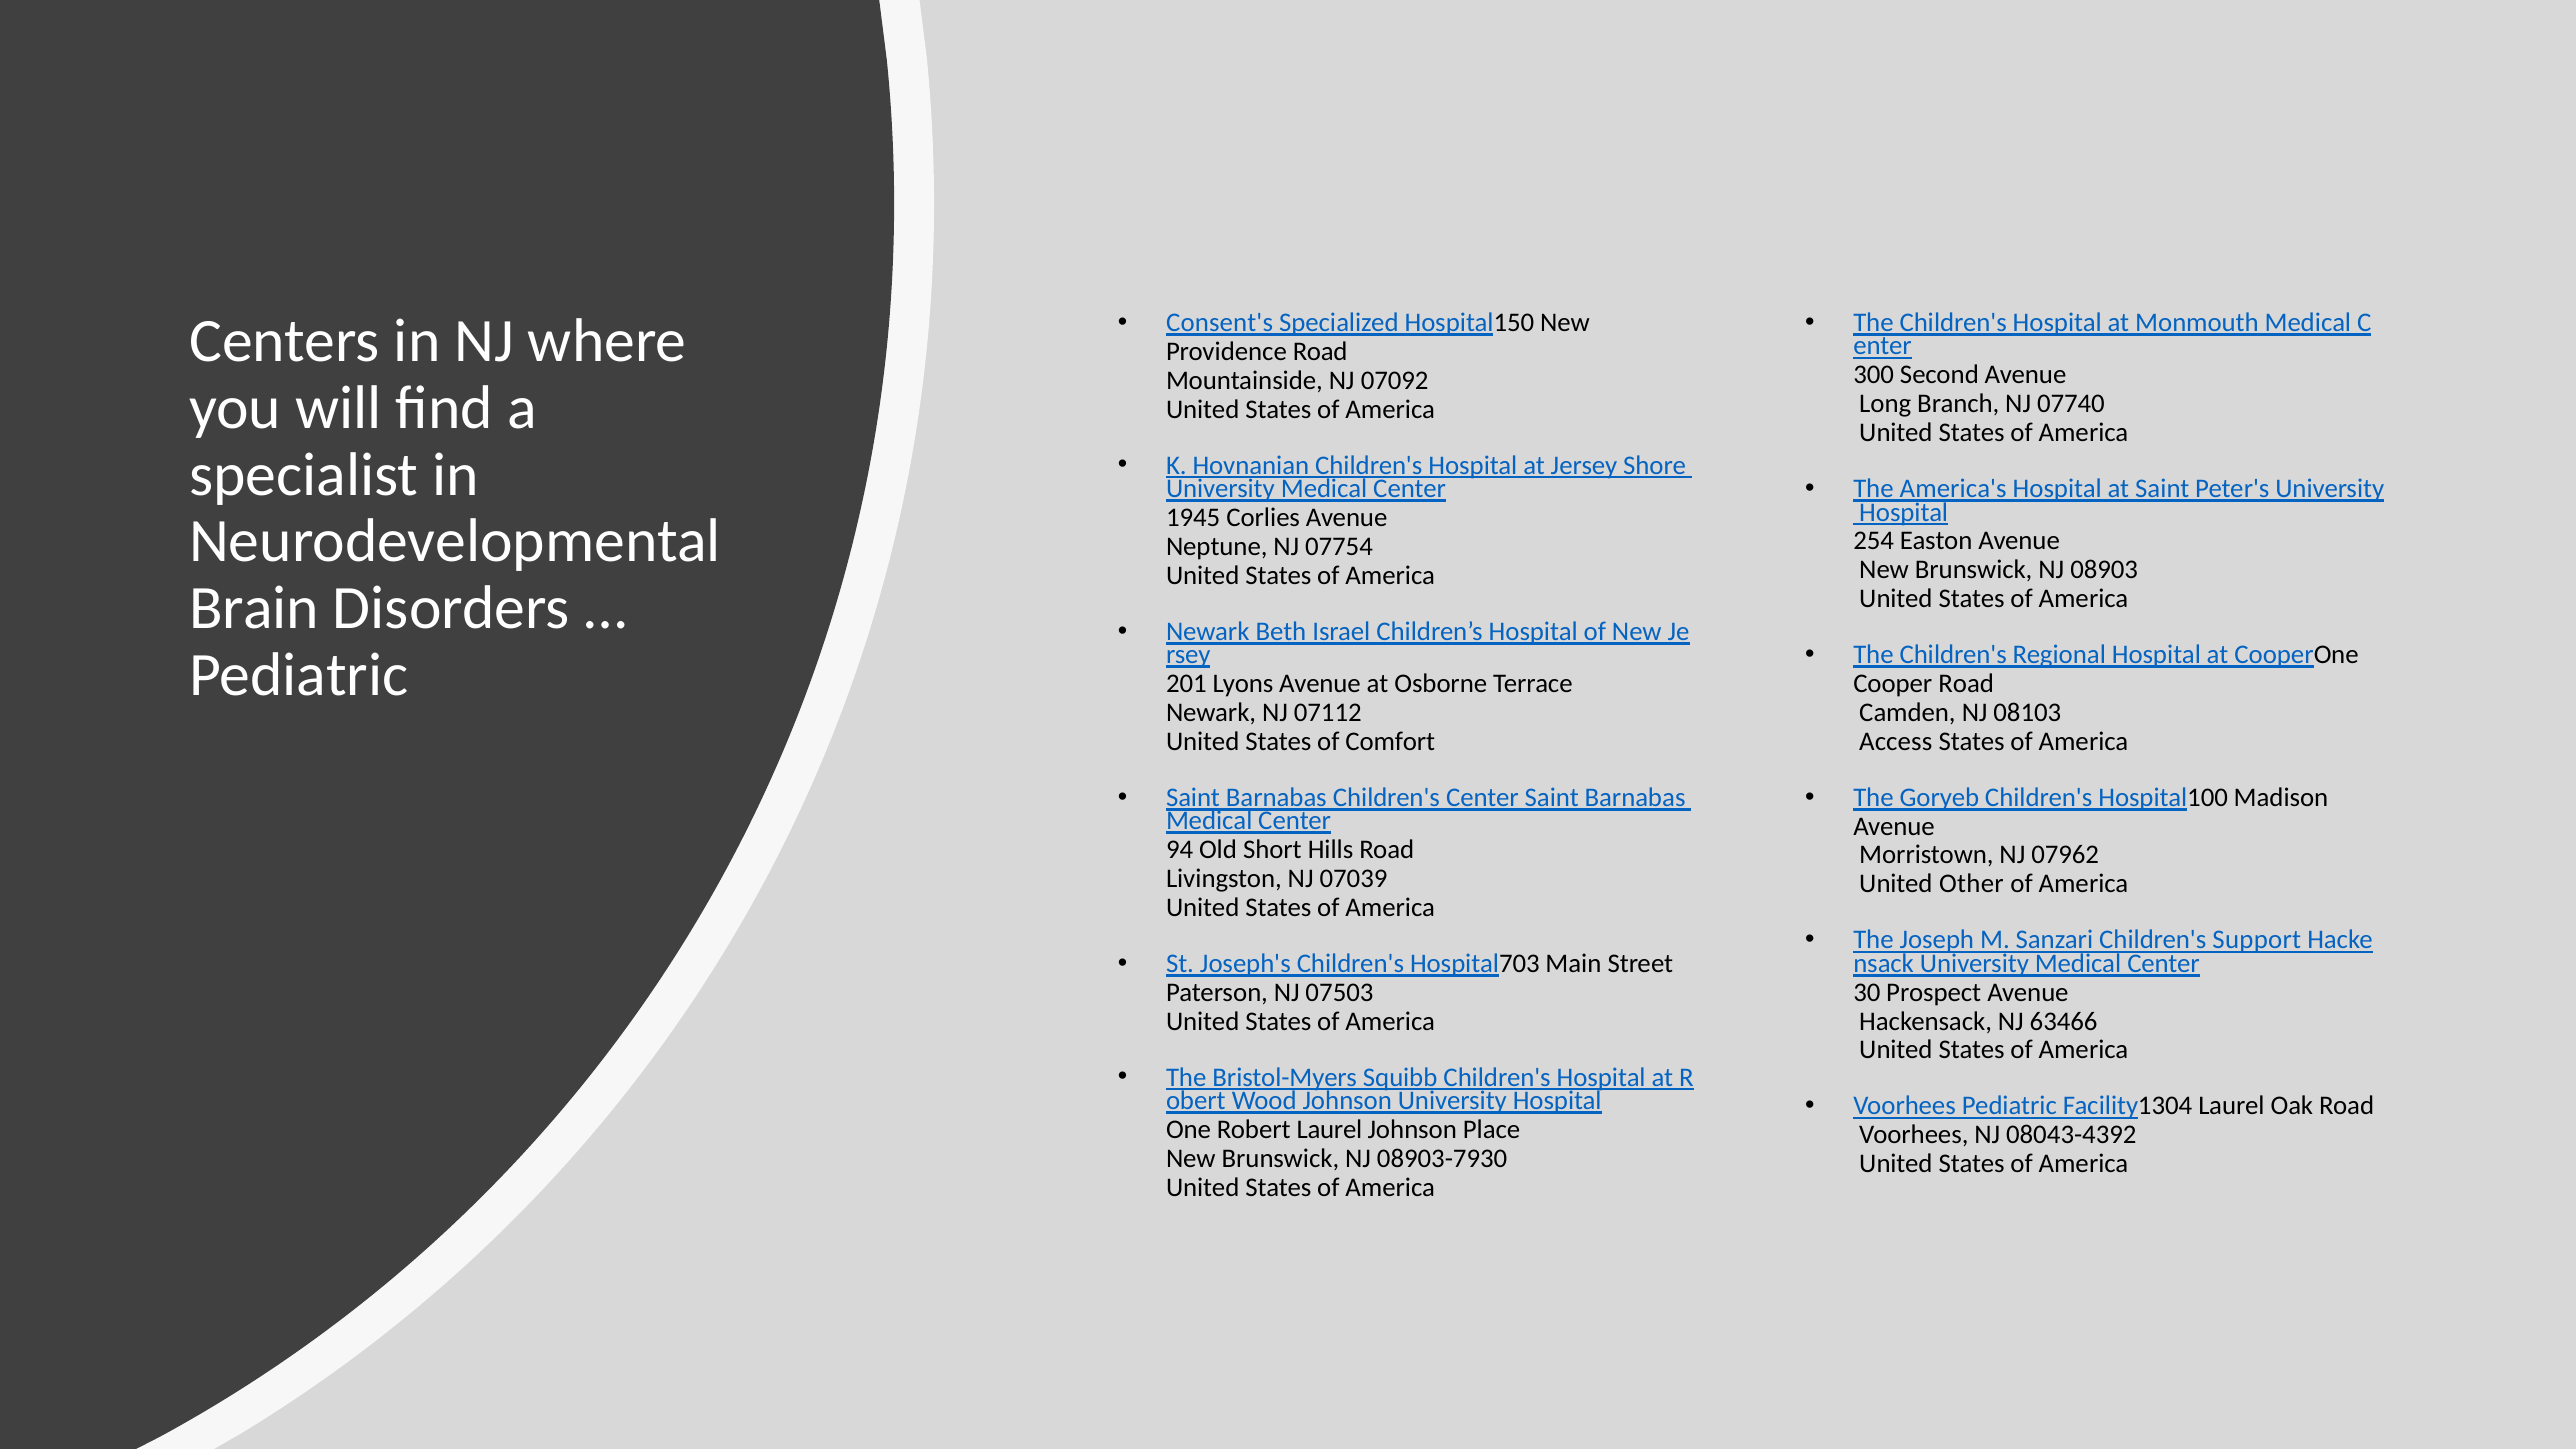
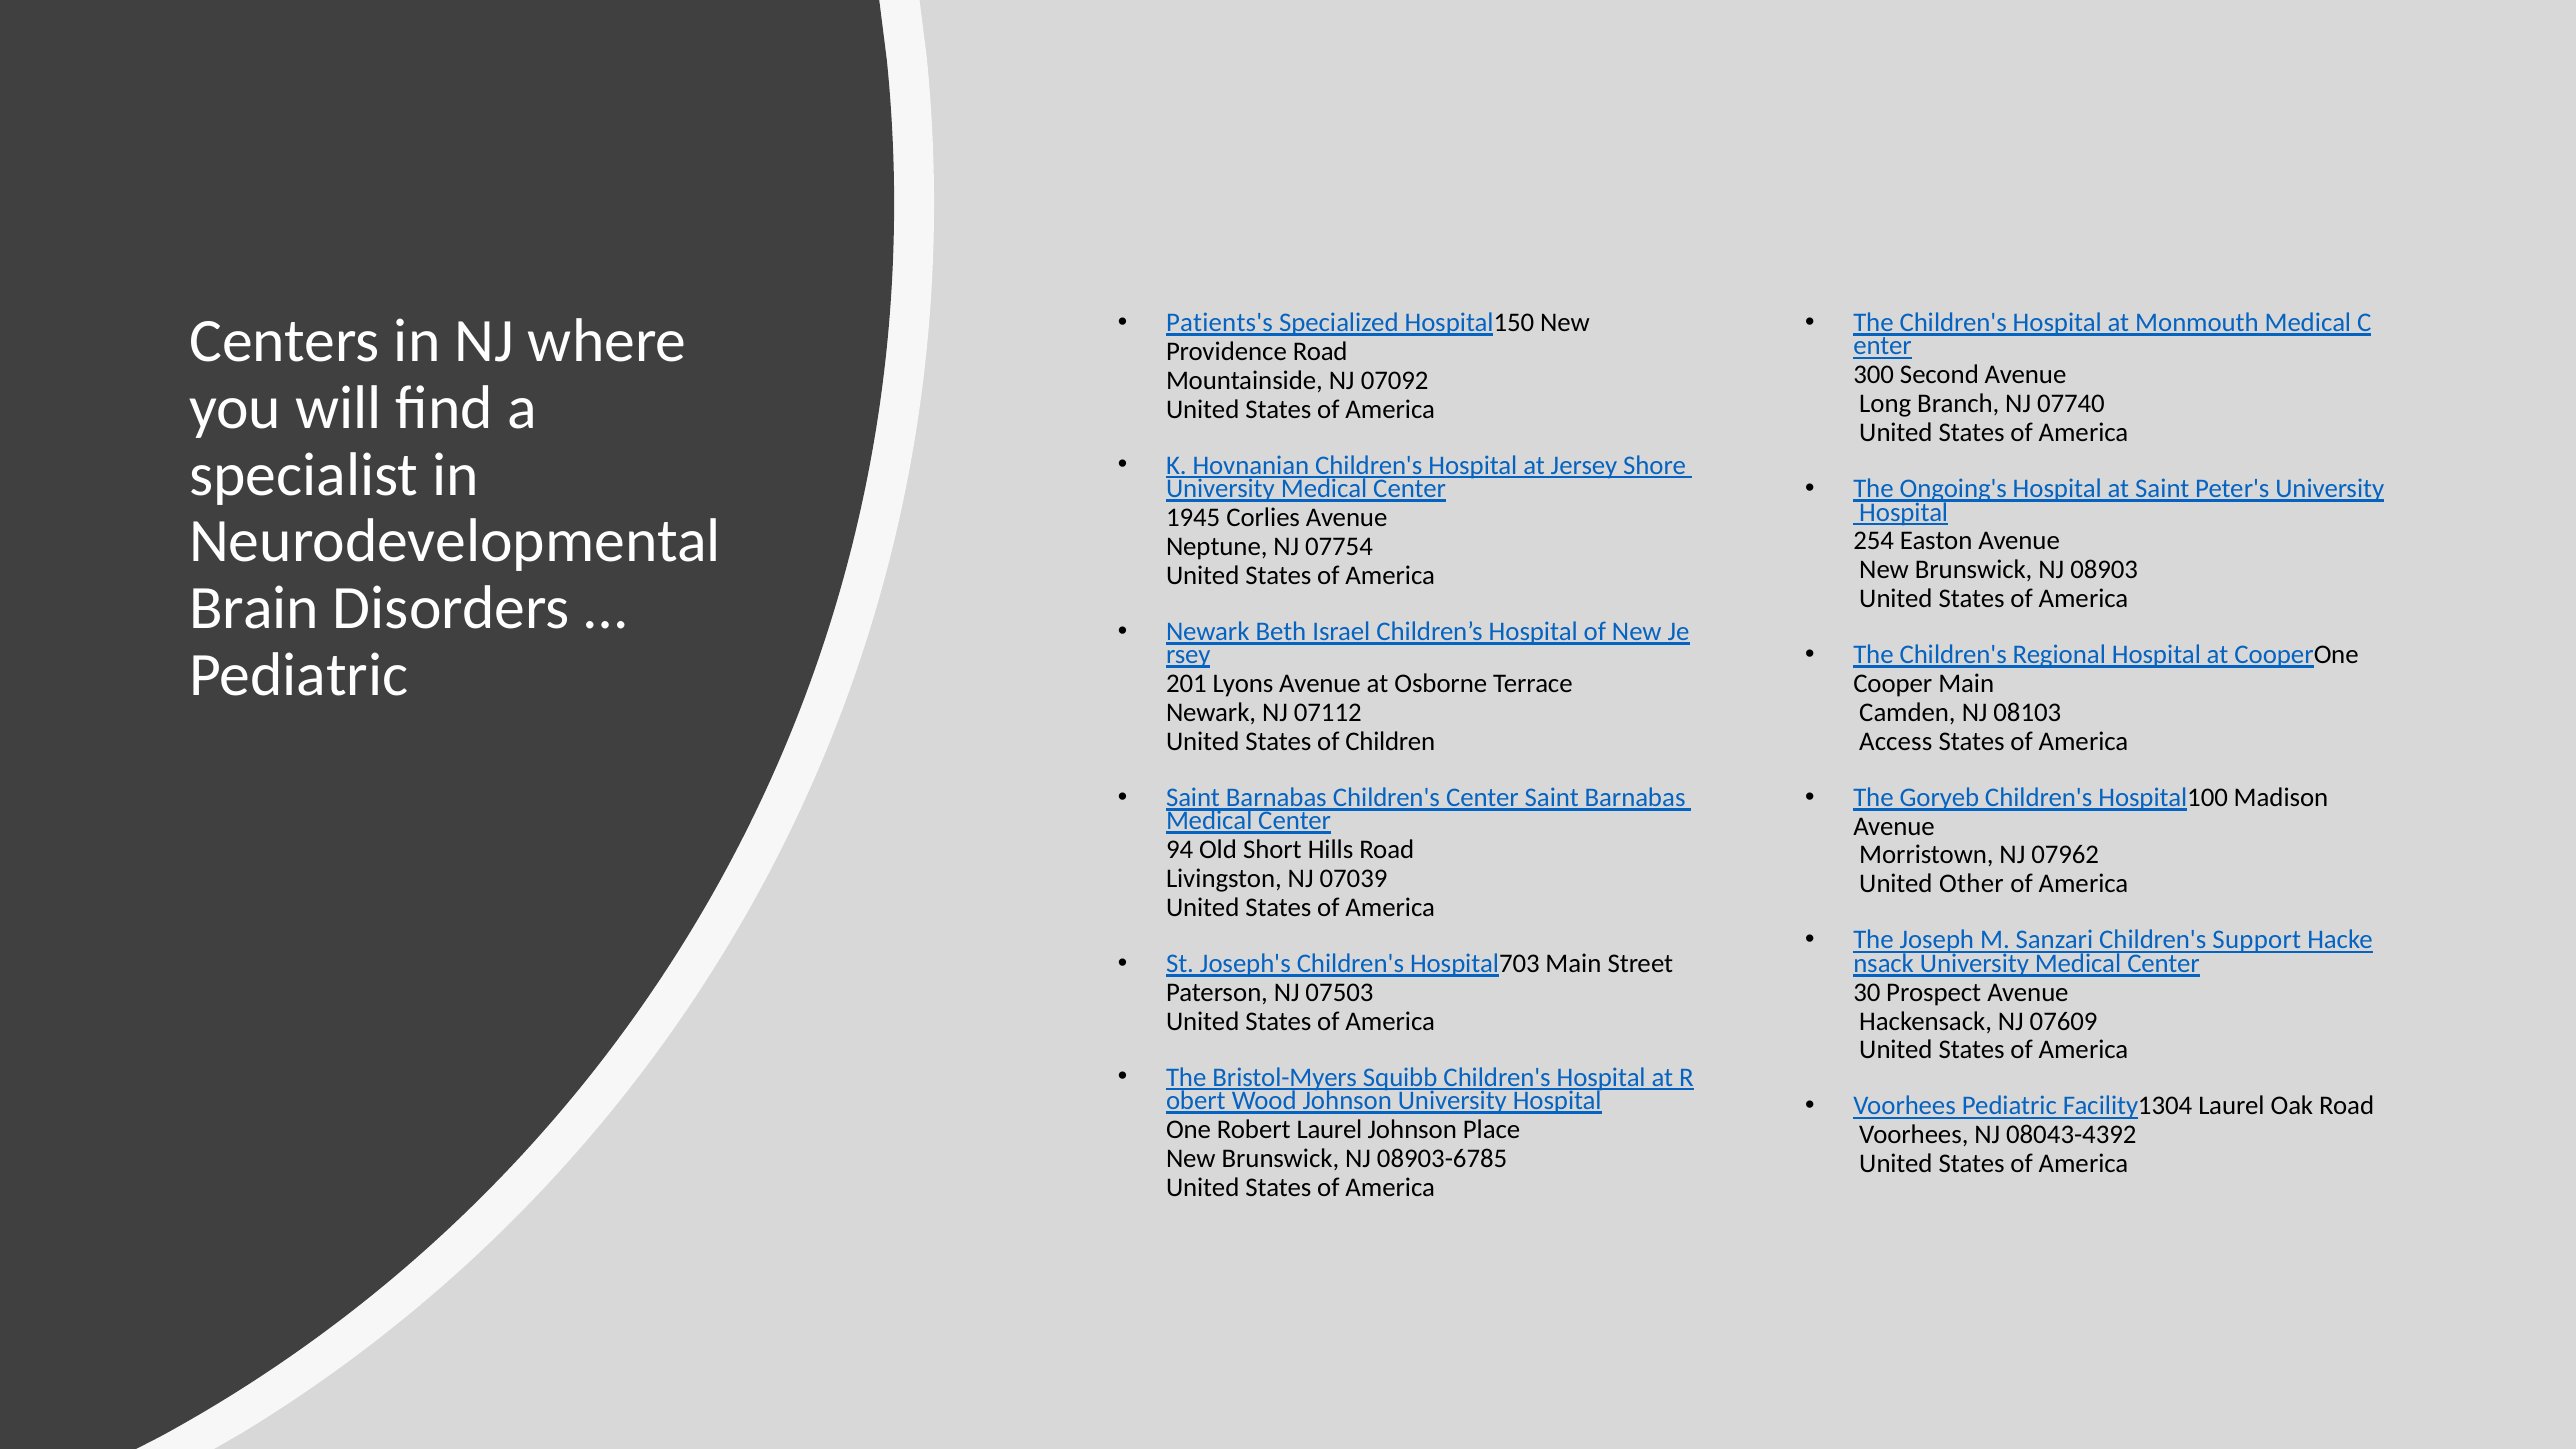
Consent's: Consent's -> Patients's
America's: America's -> Ongoing's
Cooper Road: Road -> Main
Comfort: Comfort -> Children
63466: 63466 -> 07609
08903-7930: 08903-7930 -> 08903-6785
